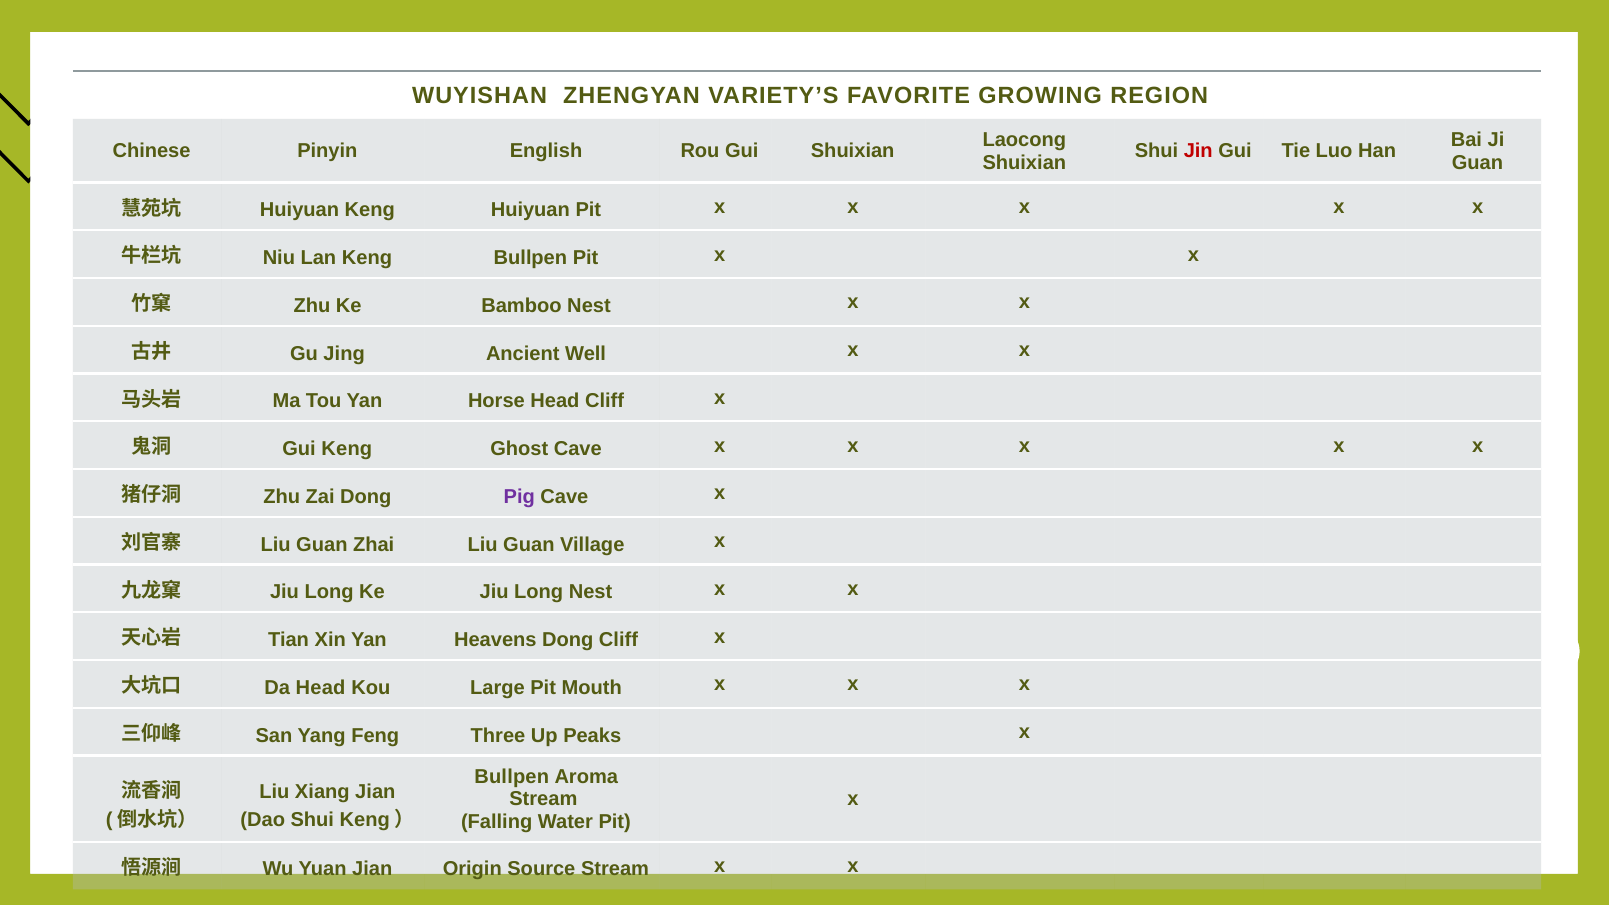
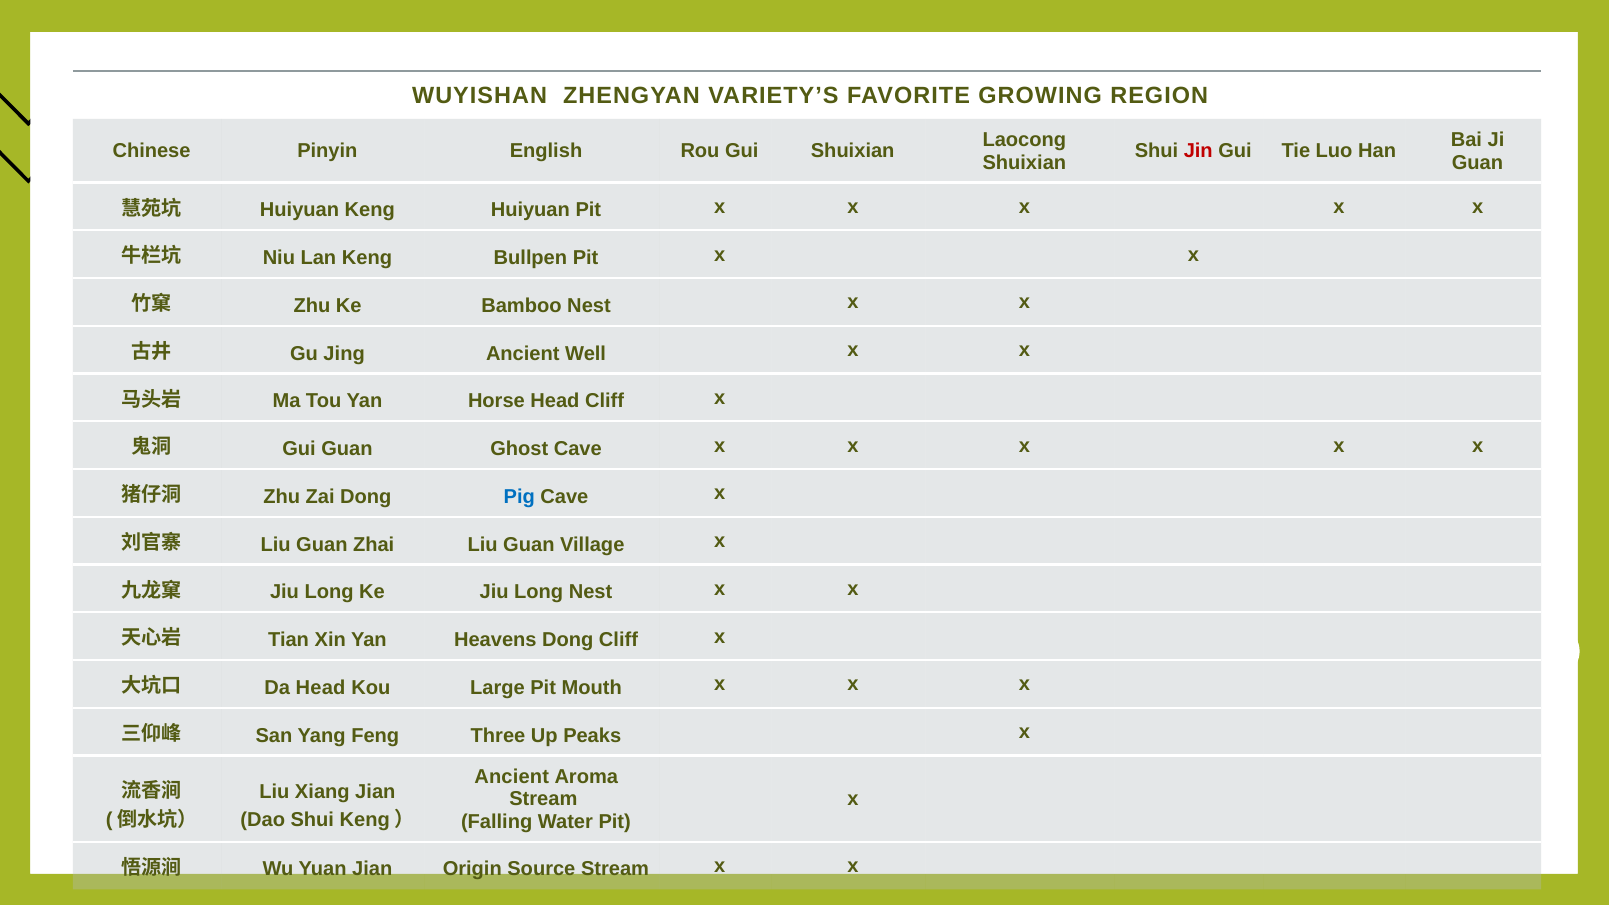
Gui Keng: Keng -> Guan
Pig colour: purple -> blue
Bullpen at (512, 777): Bullpen -> Ancient
